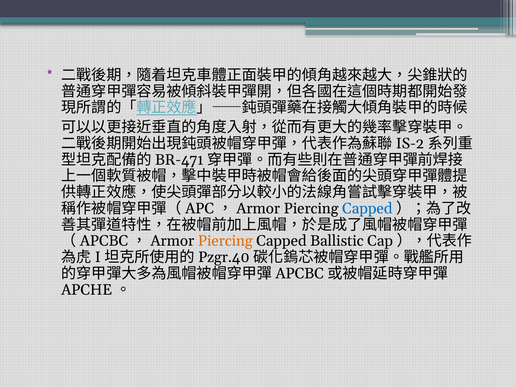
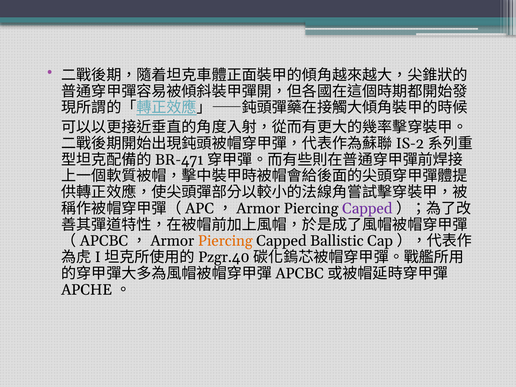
Capped at (367, 208) colour: blue -> purple
